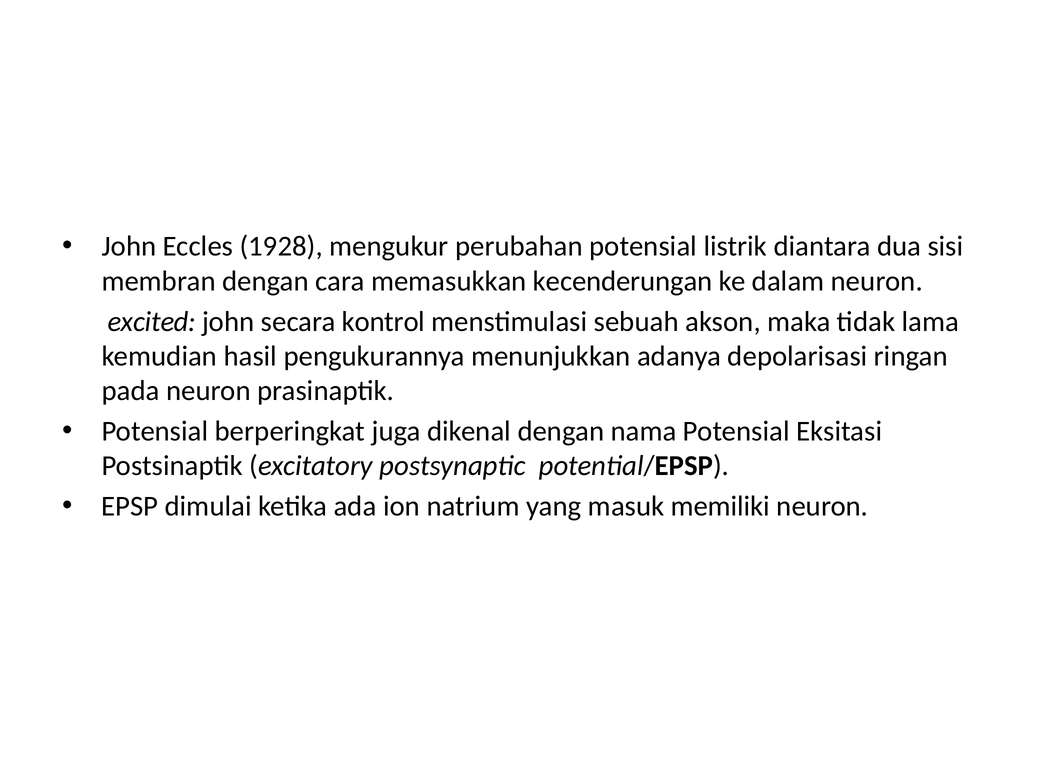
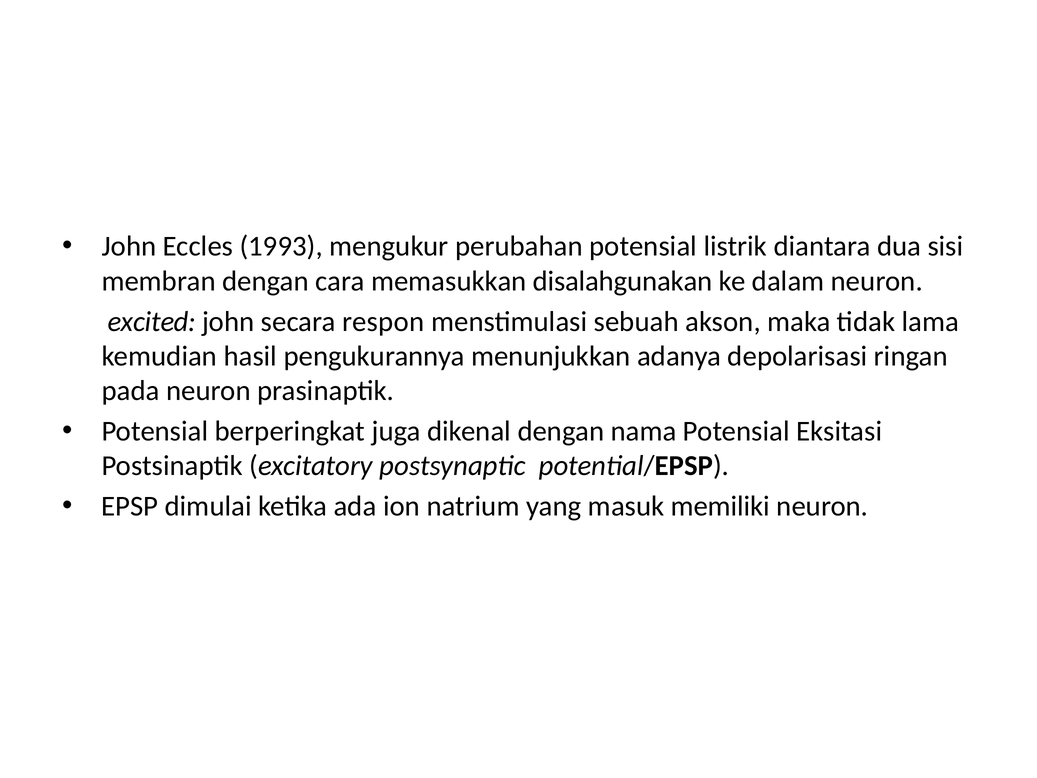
1928: 1928 -> 1993
kecenderungan: kecenderungan -> disalahgunakan
kontrol: kontrol -> respon
